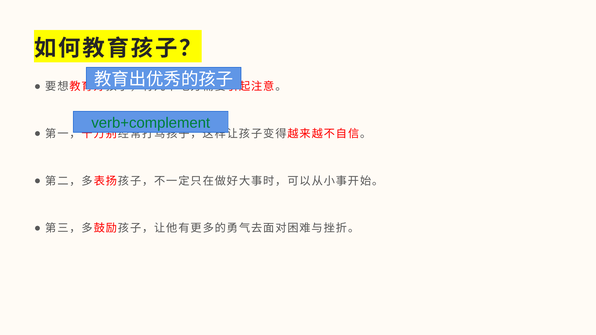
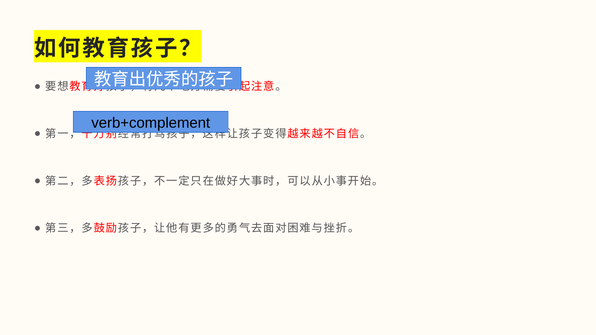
verb+complement colour: green -> black
